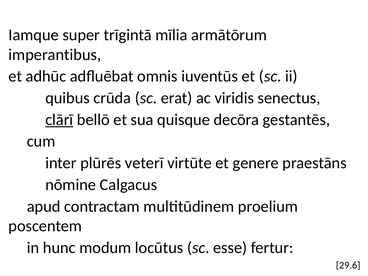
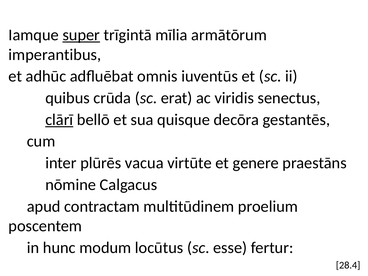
super underline: none -> present
veterī: veterī -> vacua
29.6: 29.6 -> 28.4
